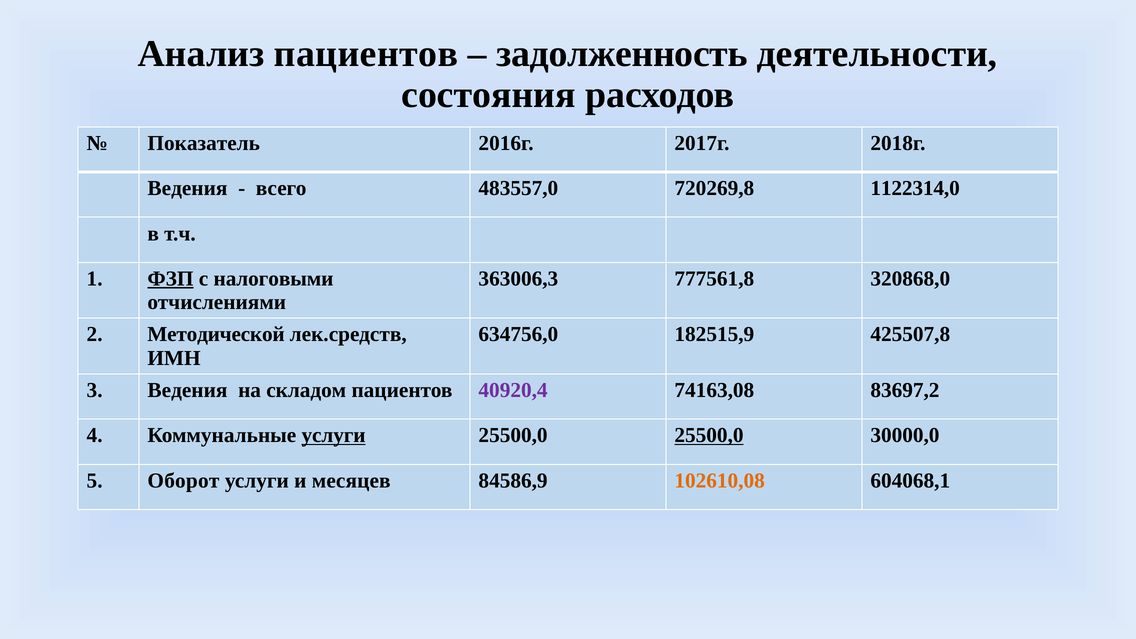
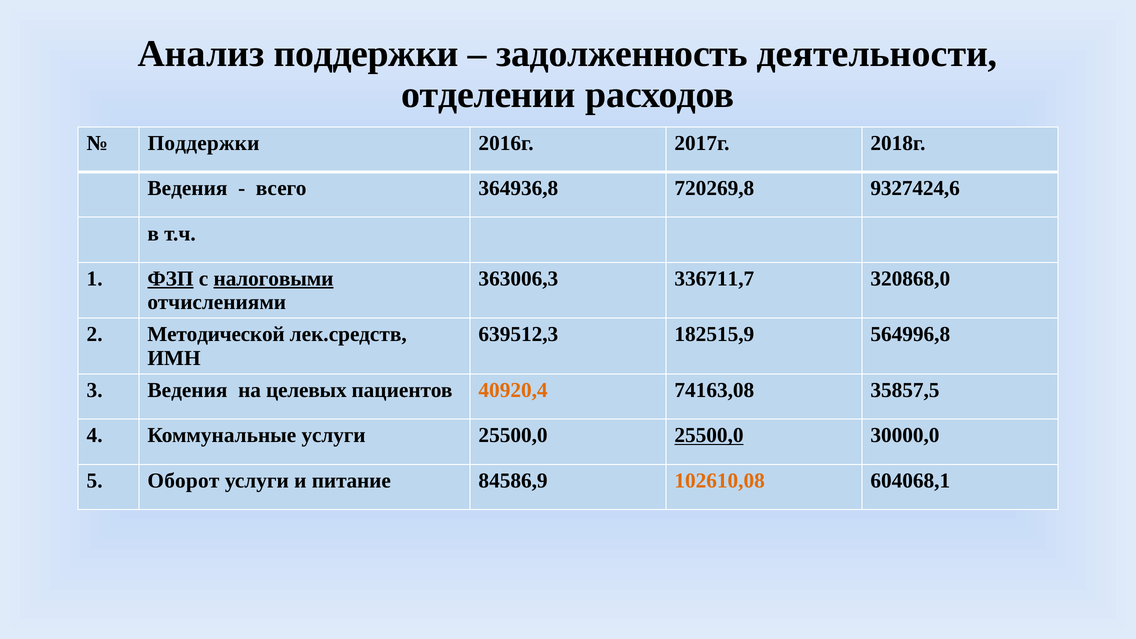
Анализ пациентов: пациентов -> поддержки
состояния: состояния -> отделении
Показатель at (204, 143): Показатель -> Поддержки
483557,0: 483557,0 -> 364936,8
1122314,0: 1122314,0 -> 9327424,6
налоговыми underline: none -> present
777561,8: 777561,8 -> 336711,7
634756,0: 634756,0 -> 639512,3
425507,8: 425507,8 -> 564996,8
складом: складом -> целевых
40920,4 colour: purple -> orange
83697,2: 83697,2 -> 35857,5
услуги at (334, 435) underline: present -> none
месяцев: месяцев -> питание
